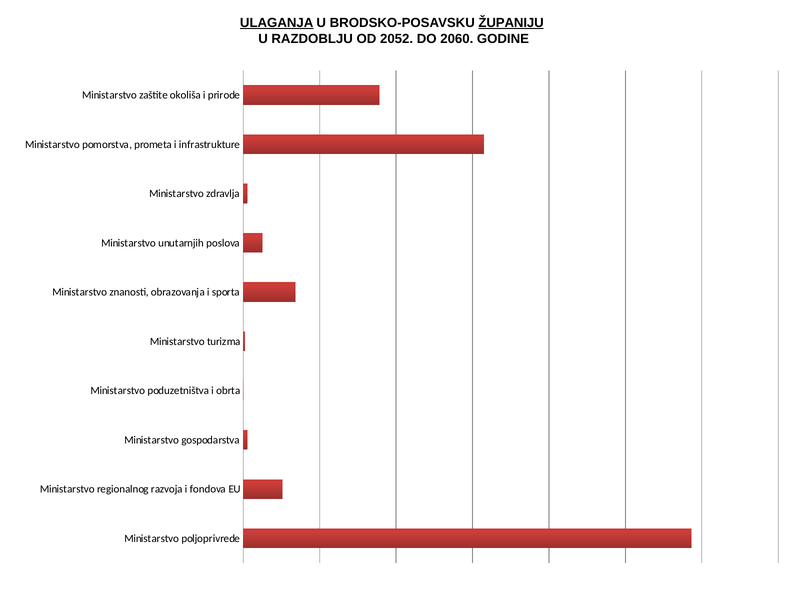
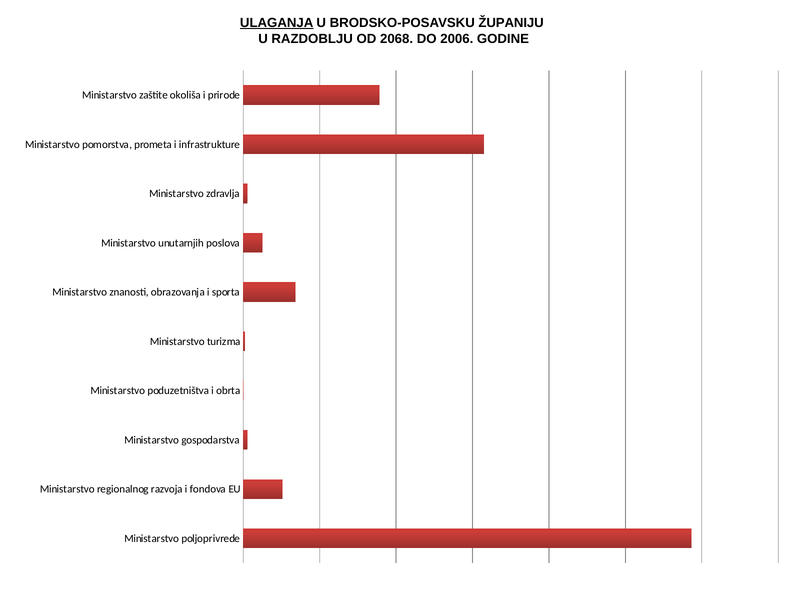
ŽUPANIJU underline: present -> none
2052: 2052 -> 2068
2060: 2060 -> 2006
